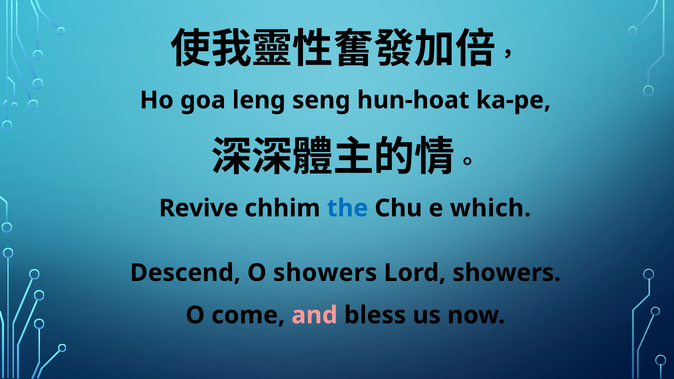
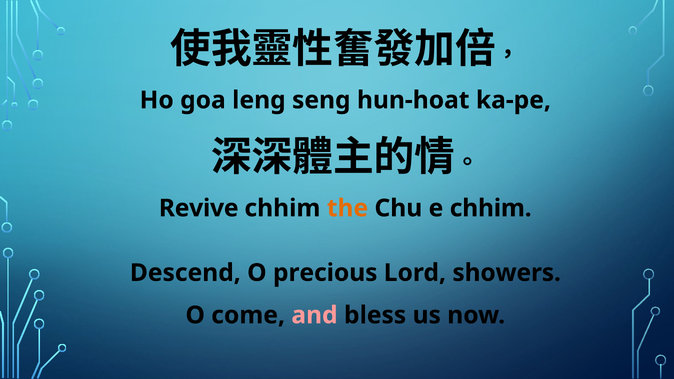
the colour: blue -> orange
e which: which -> chhim
O showers: showers -> precious
